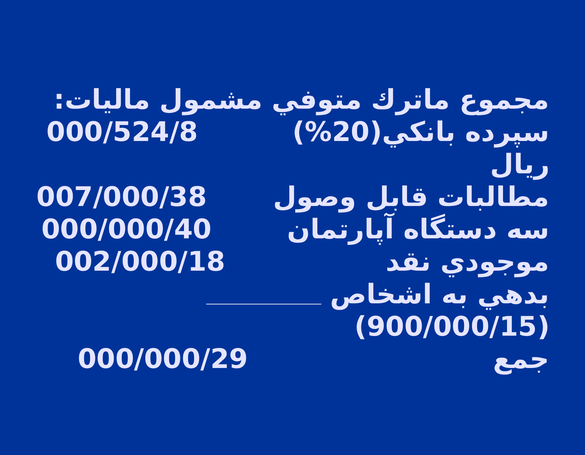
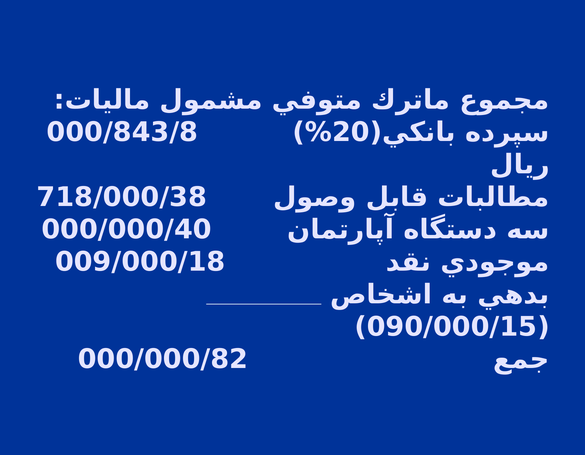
000/524/8: 000/524/8 -> 000/843/8
007/000/38: 007/000/38 -> 718/000/38
002/000/18: 002/000/18 -> 009/000/18
900/000/15: 900/000/15 -> 090/000/15
000/000/29: 000/000/29 -> 000/000/82
